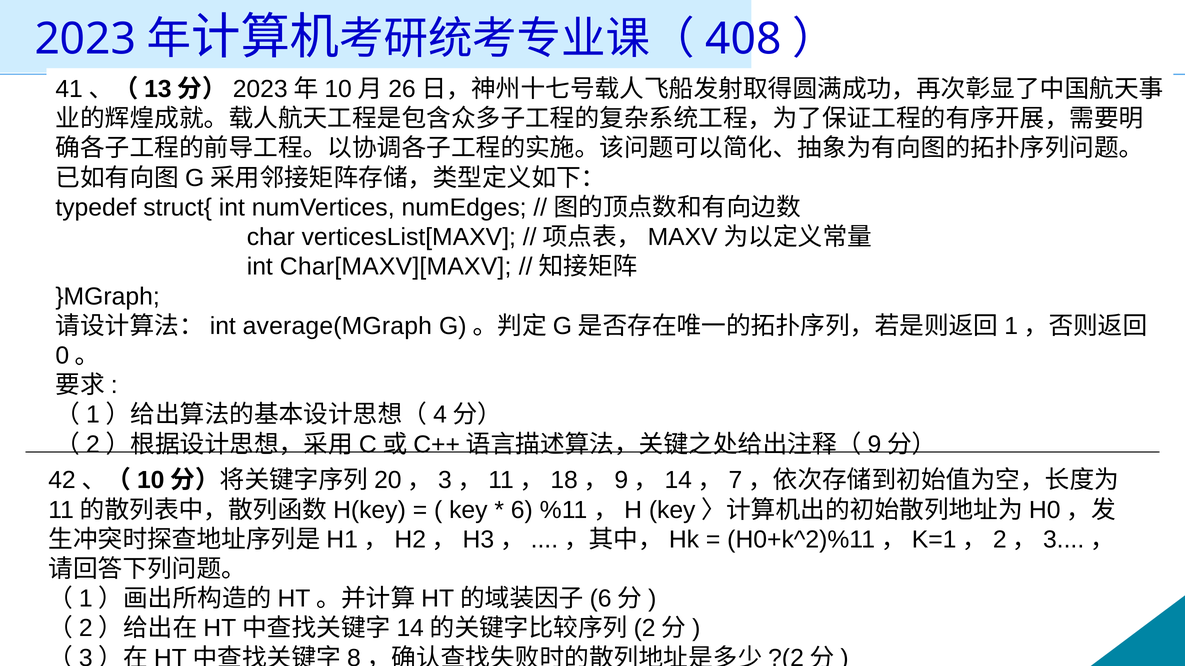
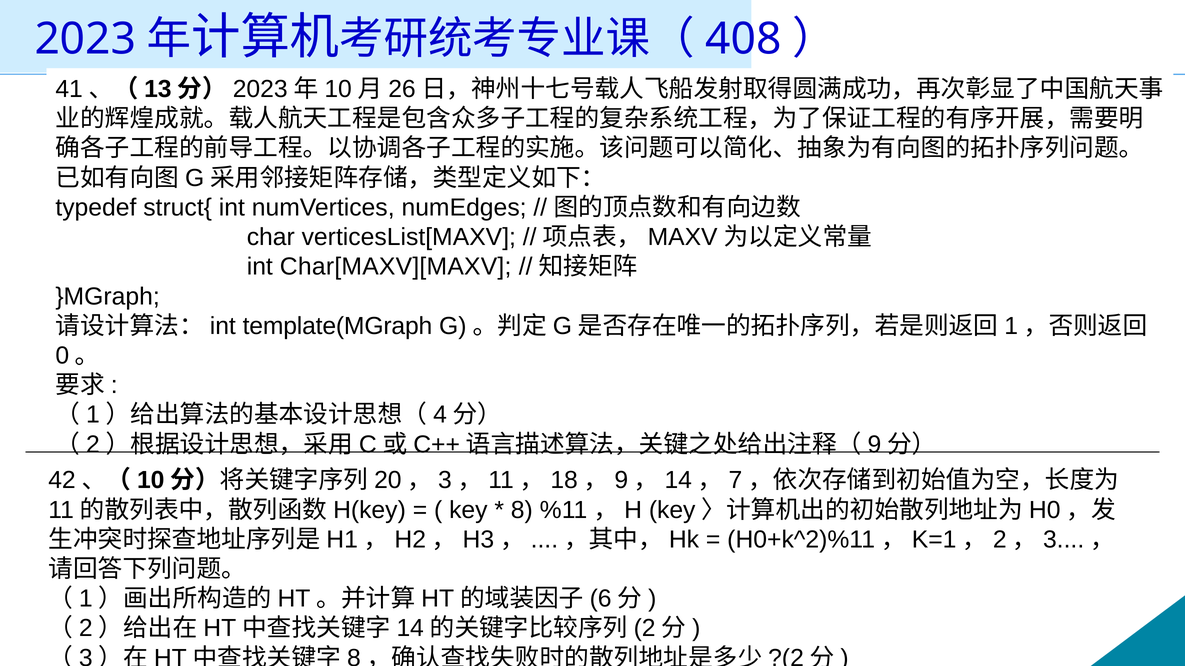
average(MGraph: average(MGraph -> template(MGraph
6: 6 -> 8
